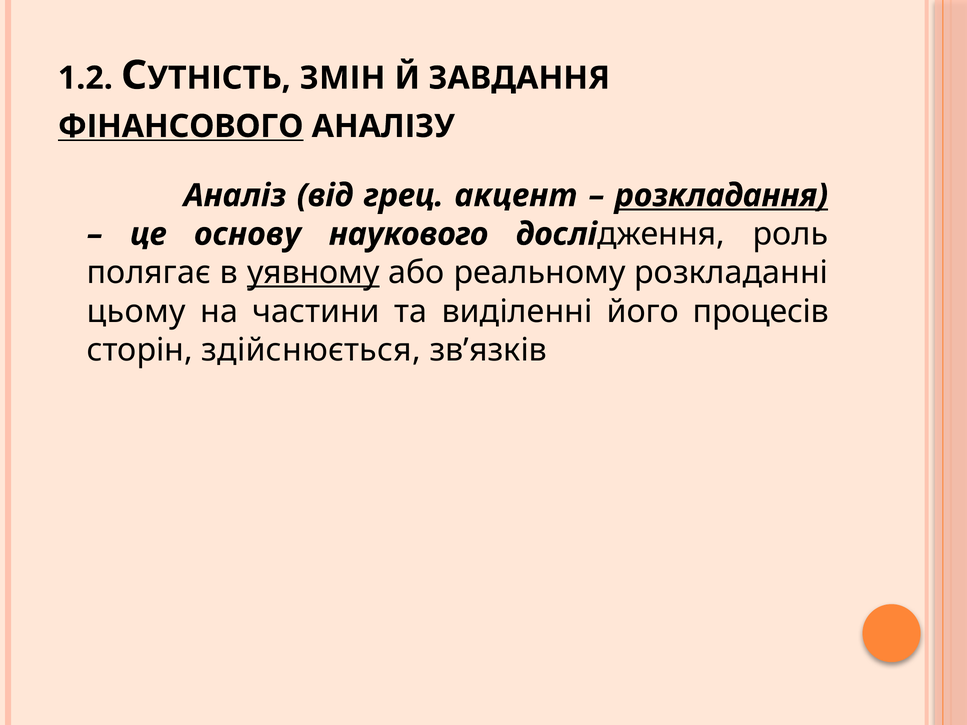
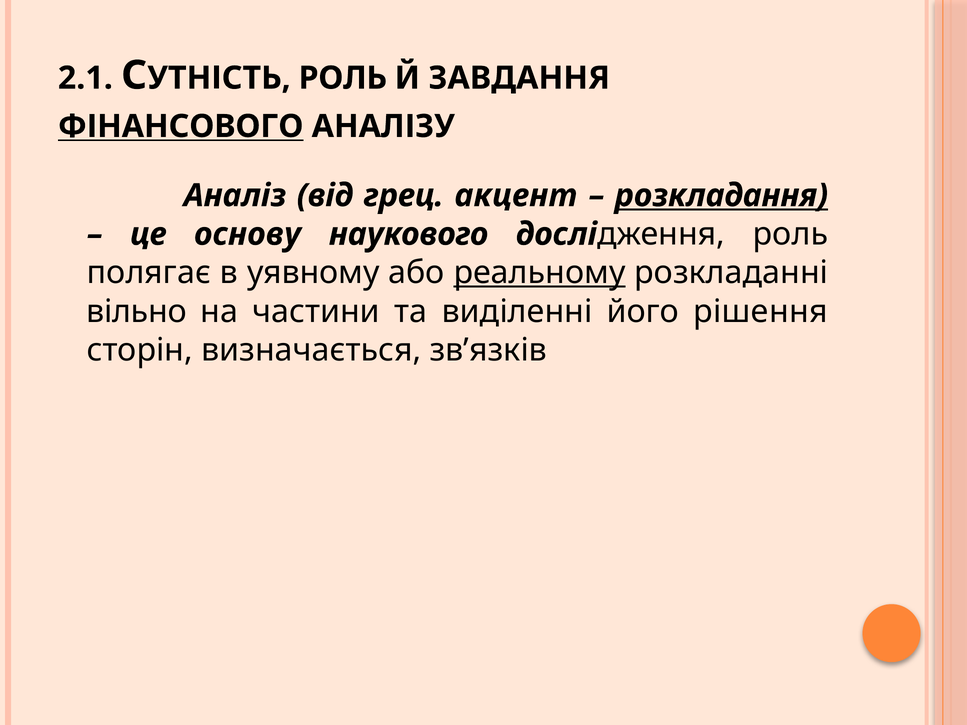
1.2: 1.2 -> 2.1
ЗМІН at (343, 78): ЗМІН -> РОЛЬ
уявному underline: present -> none
реальному underline: none -> present
цьому: цьому -> вільно
процесів: процесів -> рішення
здійснюється: здійснюється -> визначається
